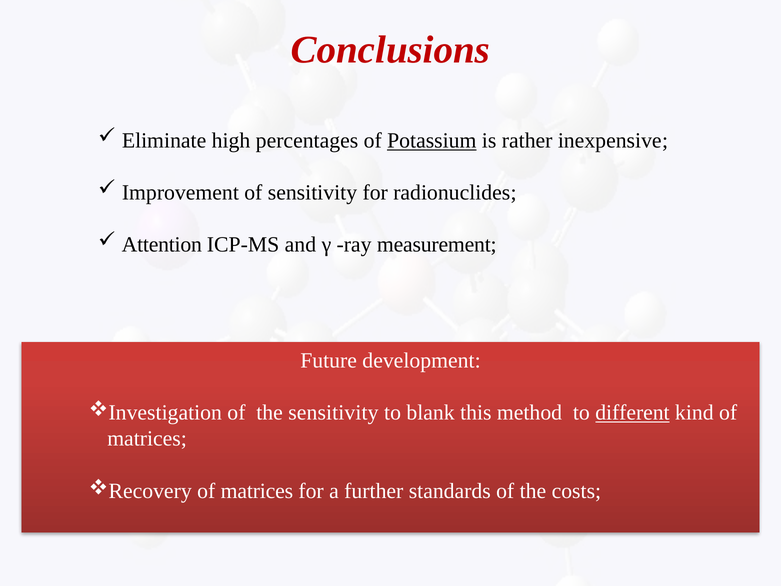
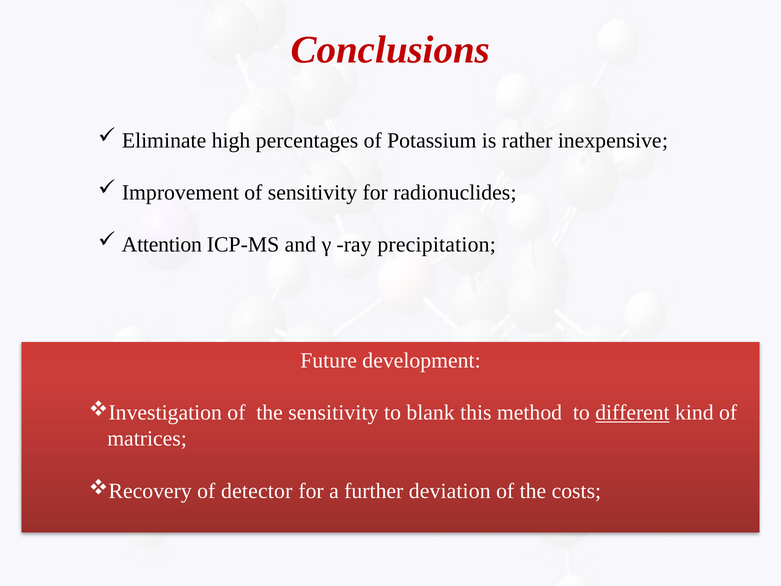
Potassium underline: present -> none
measurement: measurement -> precipitation
matrices at (257, 491): matrices -> detector
standards: standards -> deviation
